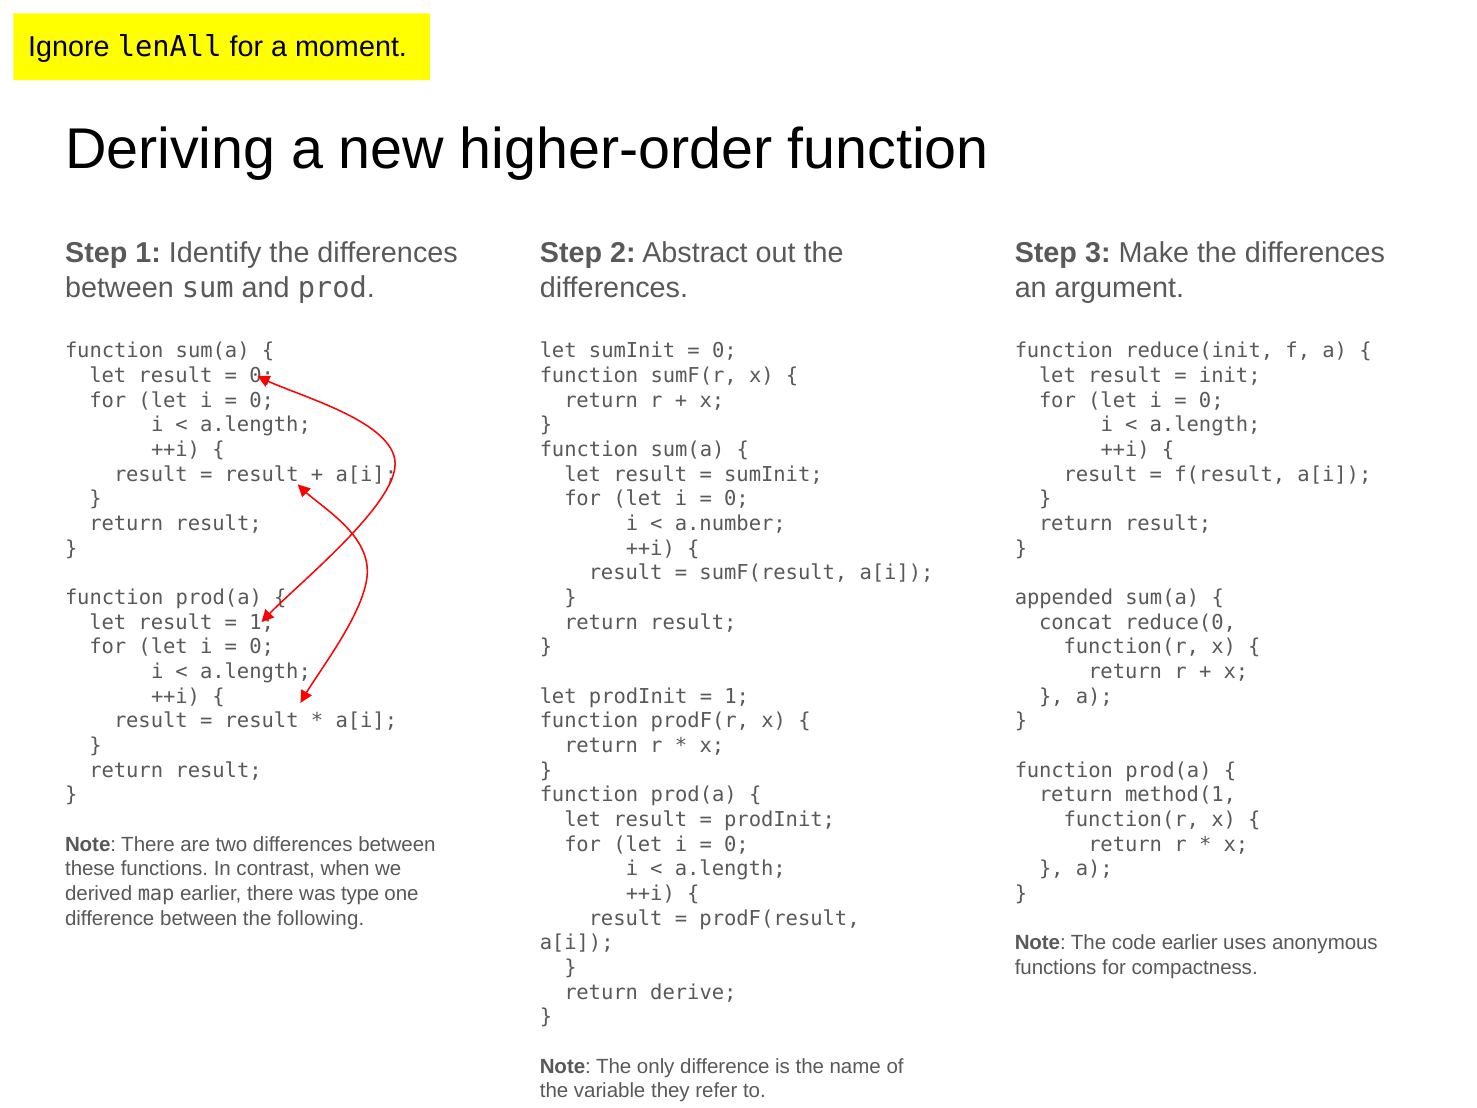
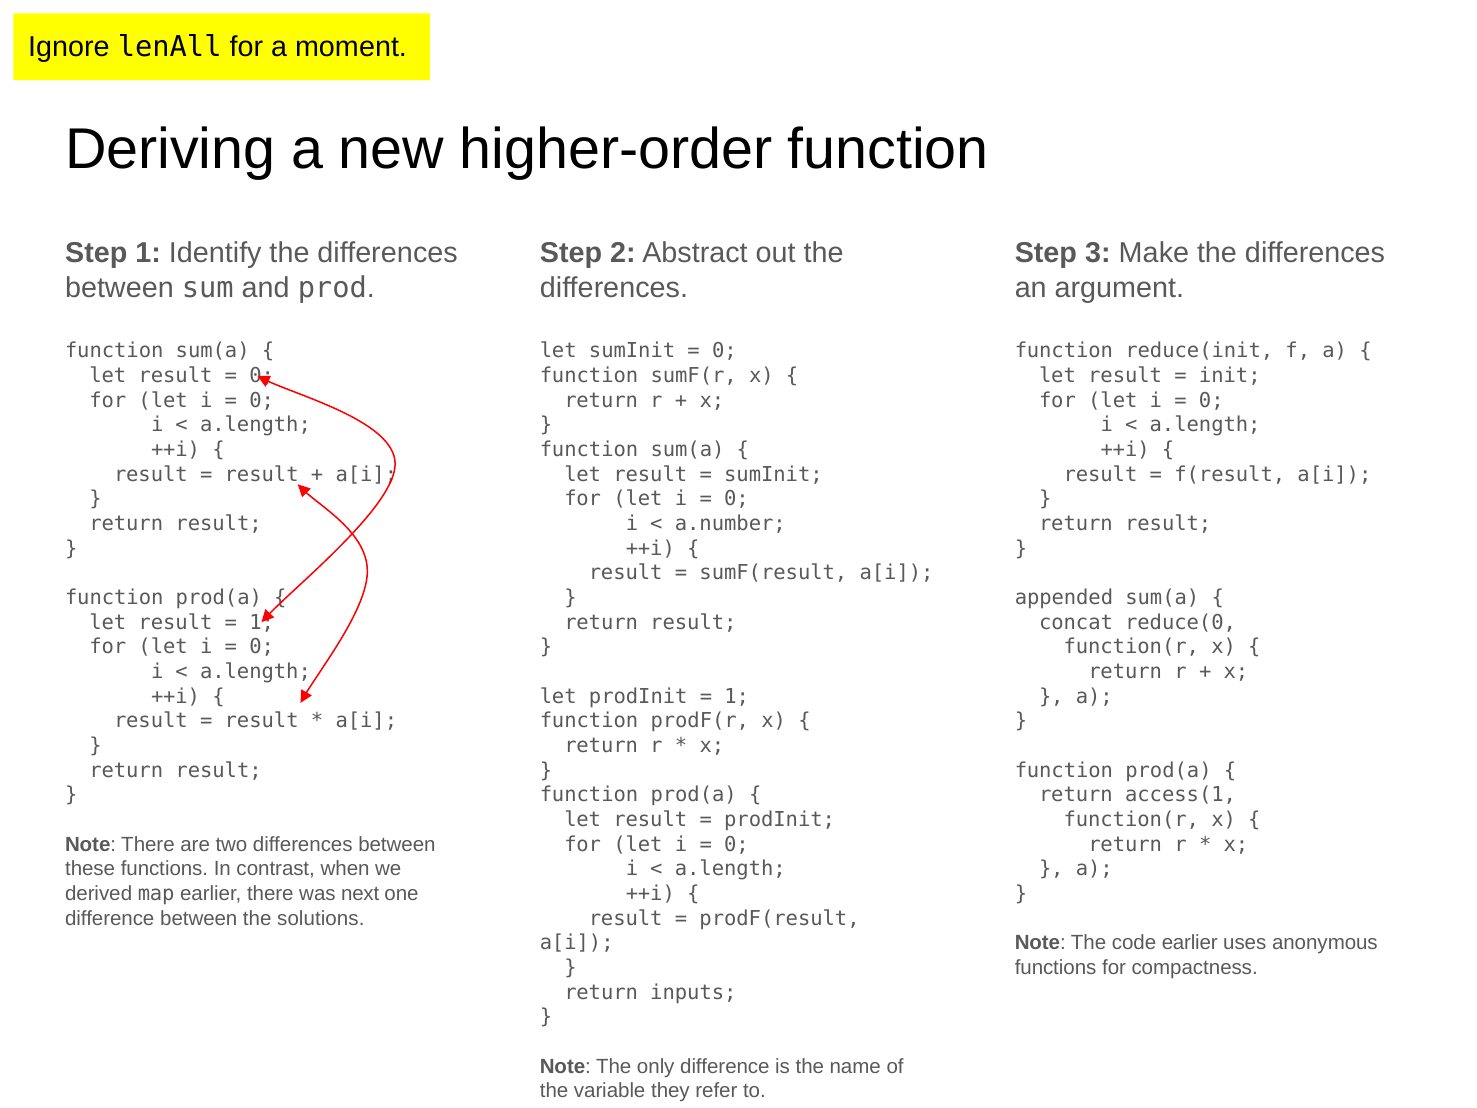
method(1: method(1 -> access(1
type: type -> next
following: following -> solutions
derive: derive -> inputs
